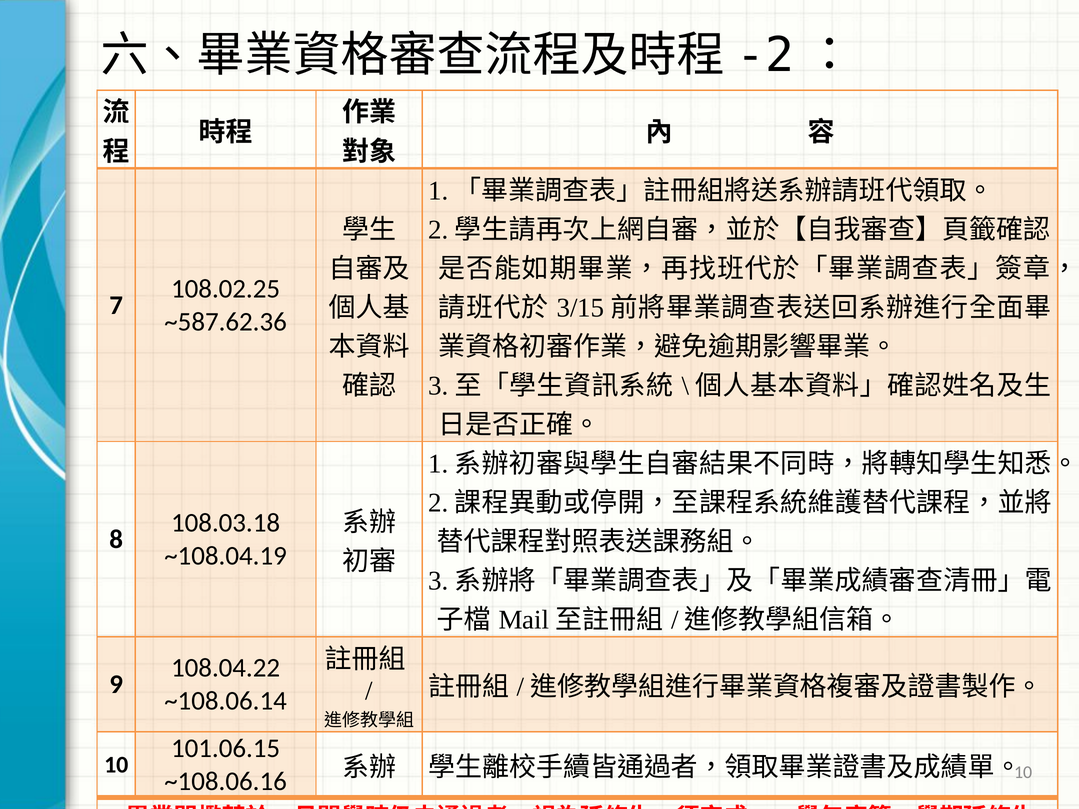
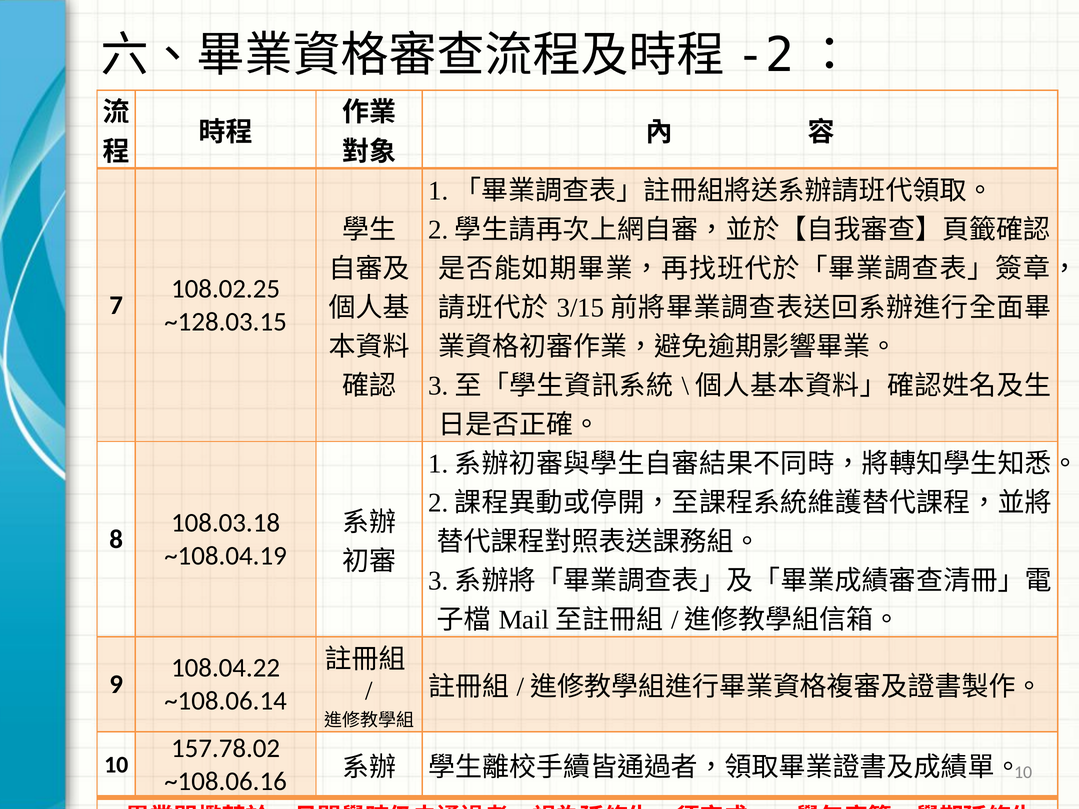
~587.62.36: ~587.62.36 -> ~128.03.15
101.06.15: 101.06.15 -> 157.78.02
